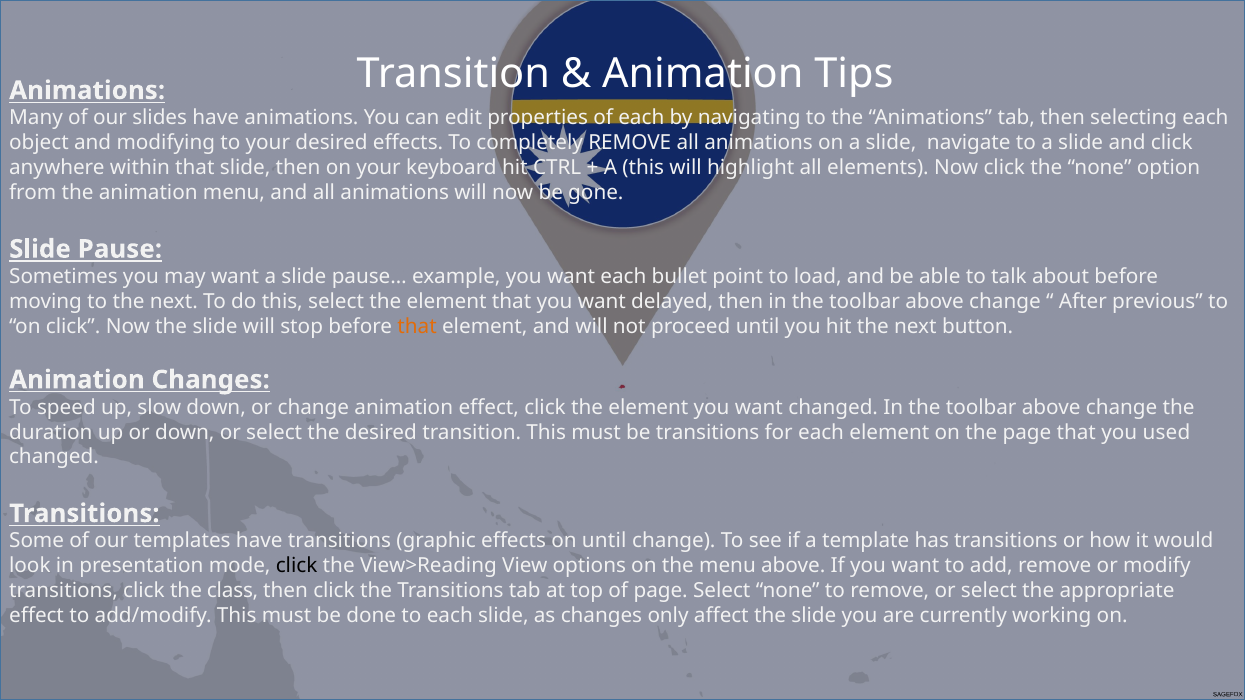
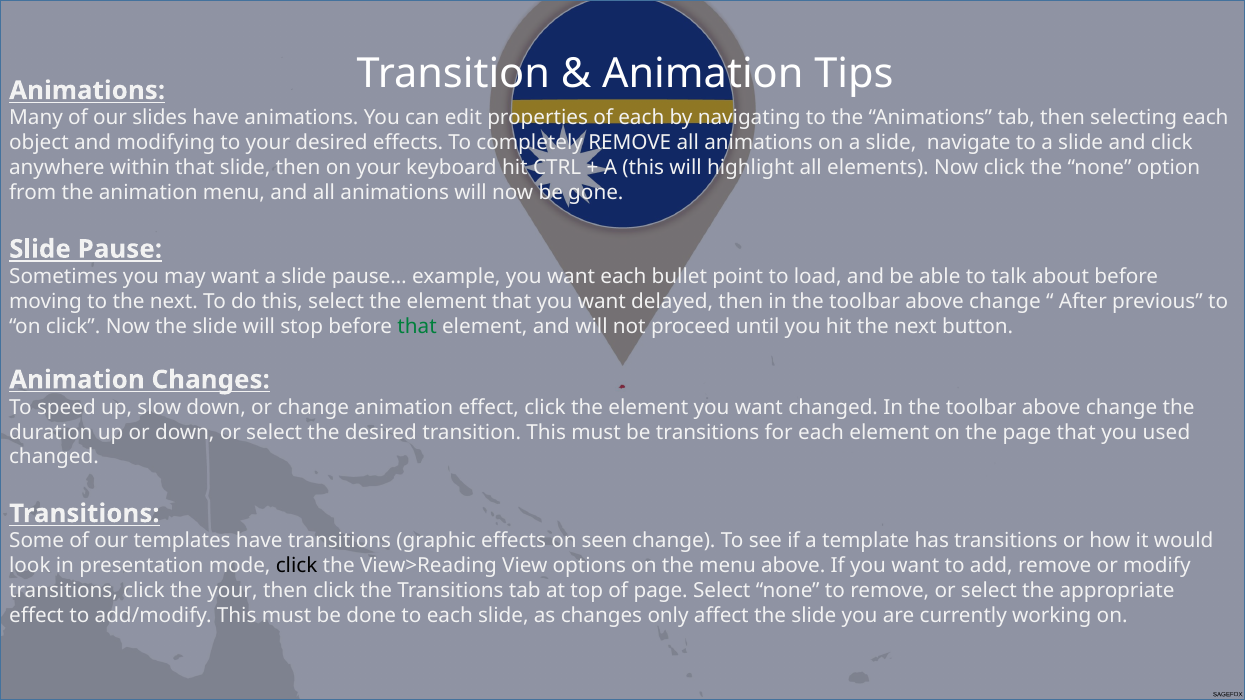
that at (417, 327) colour: orange -> green
on until: until -> seen
the class: class -> your
